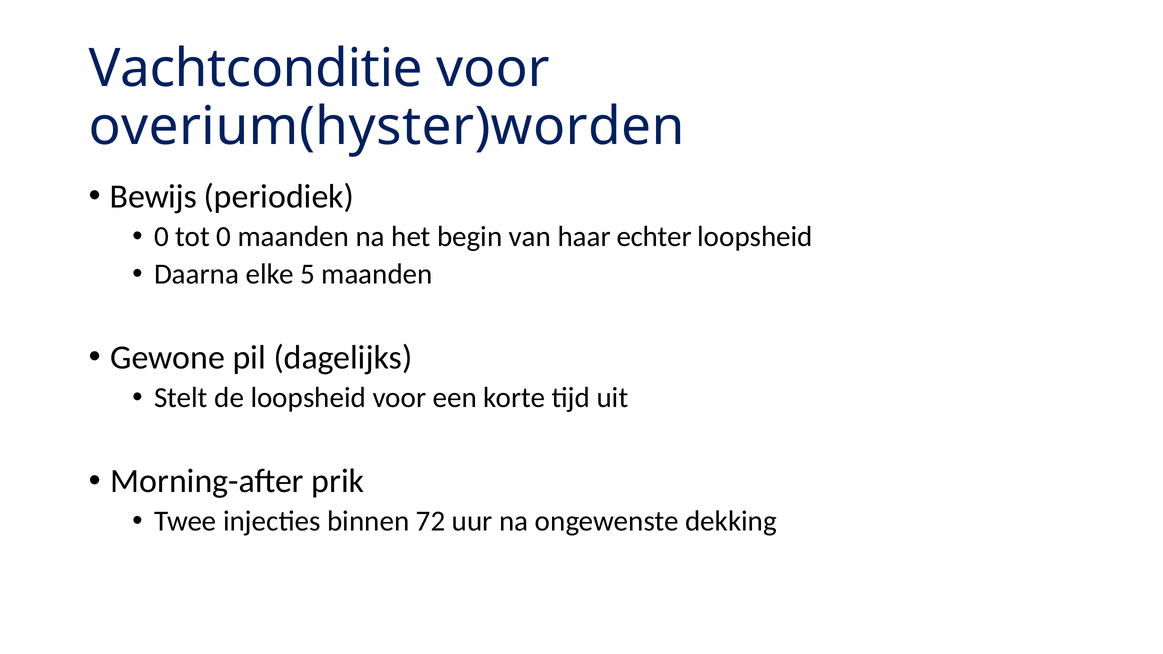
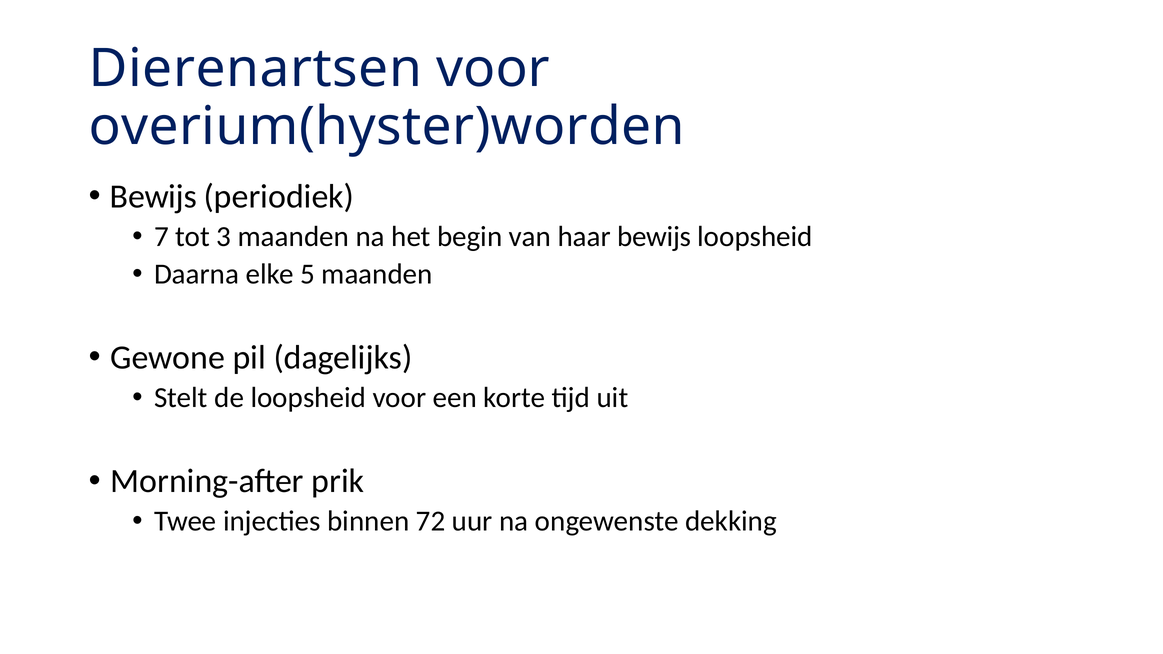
Vachtconditie: Vachtconditie -> Dierenartsen
0 at (161, 237): 0 -> 7
tot 0: 0 -> 3
haar echter: echter -> bewijs
